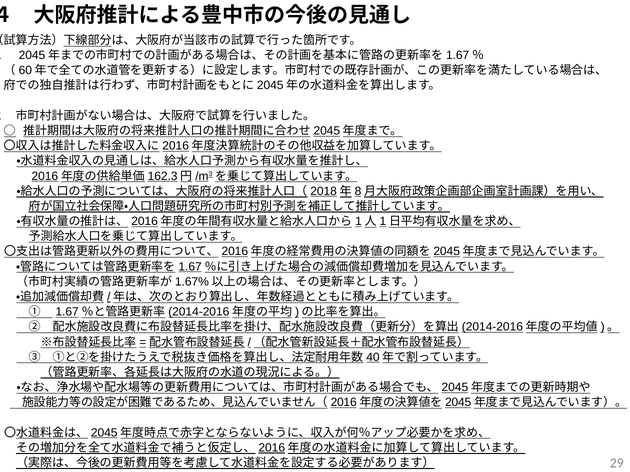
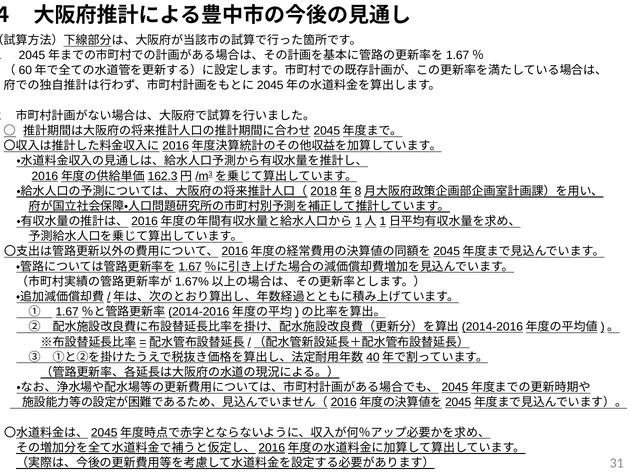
29: 29 -> 31
